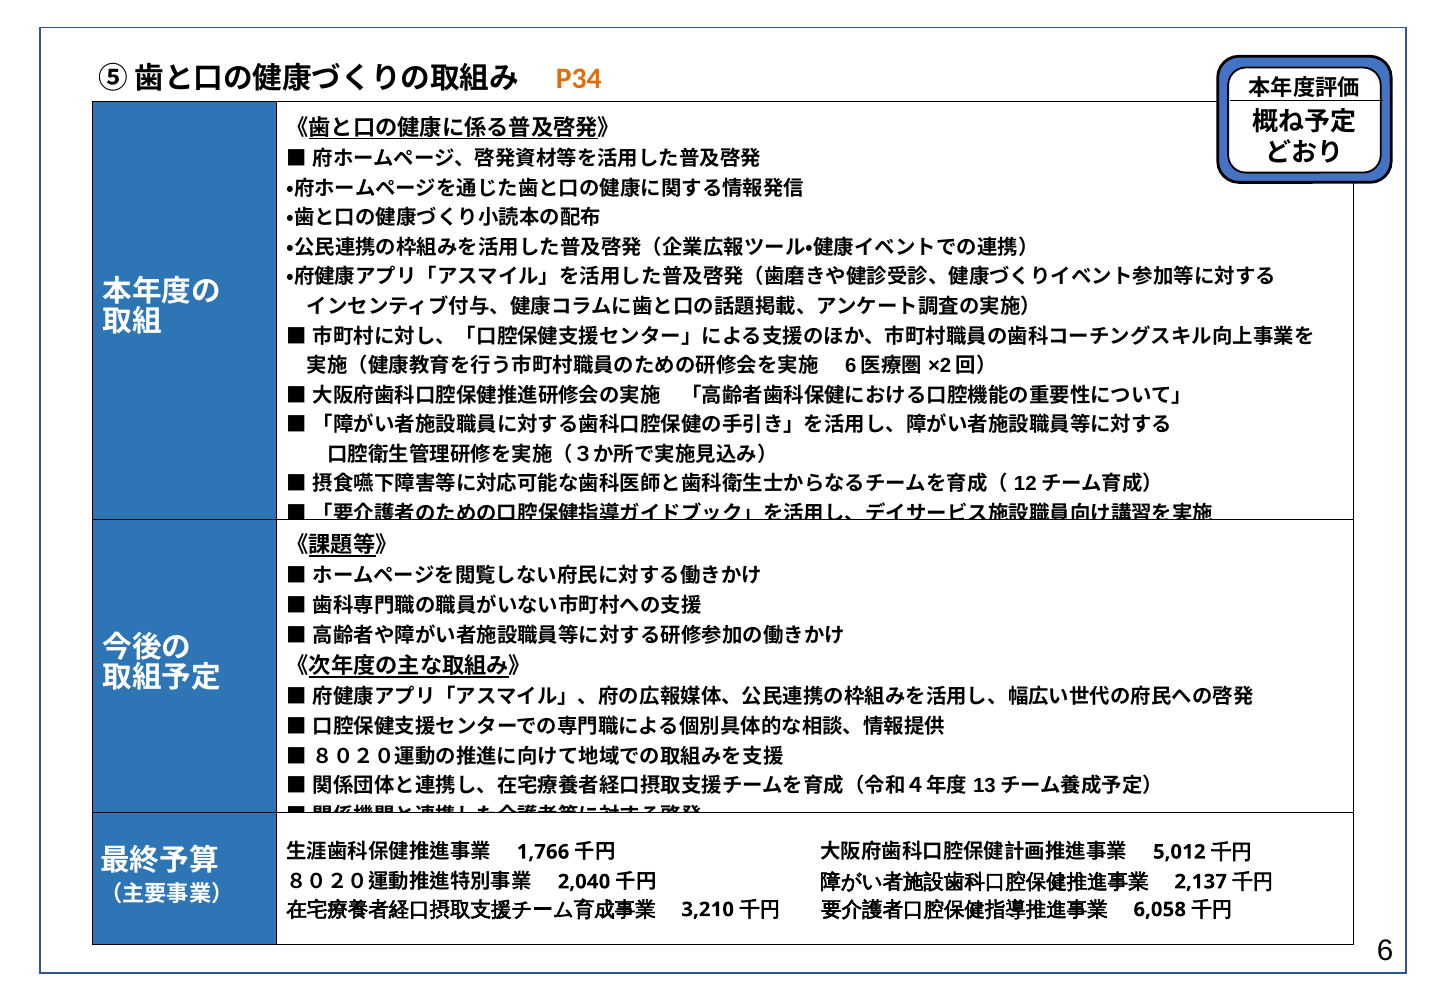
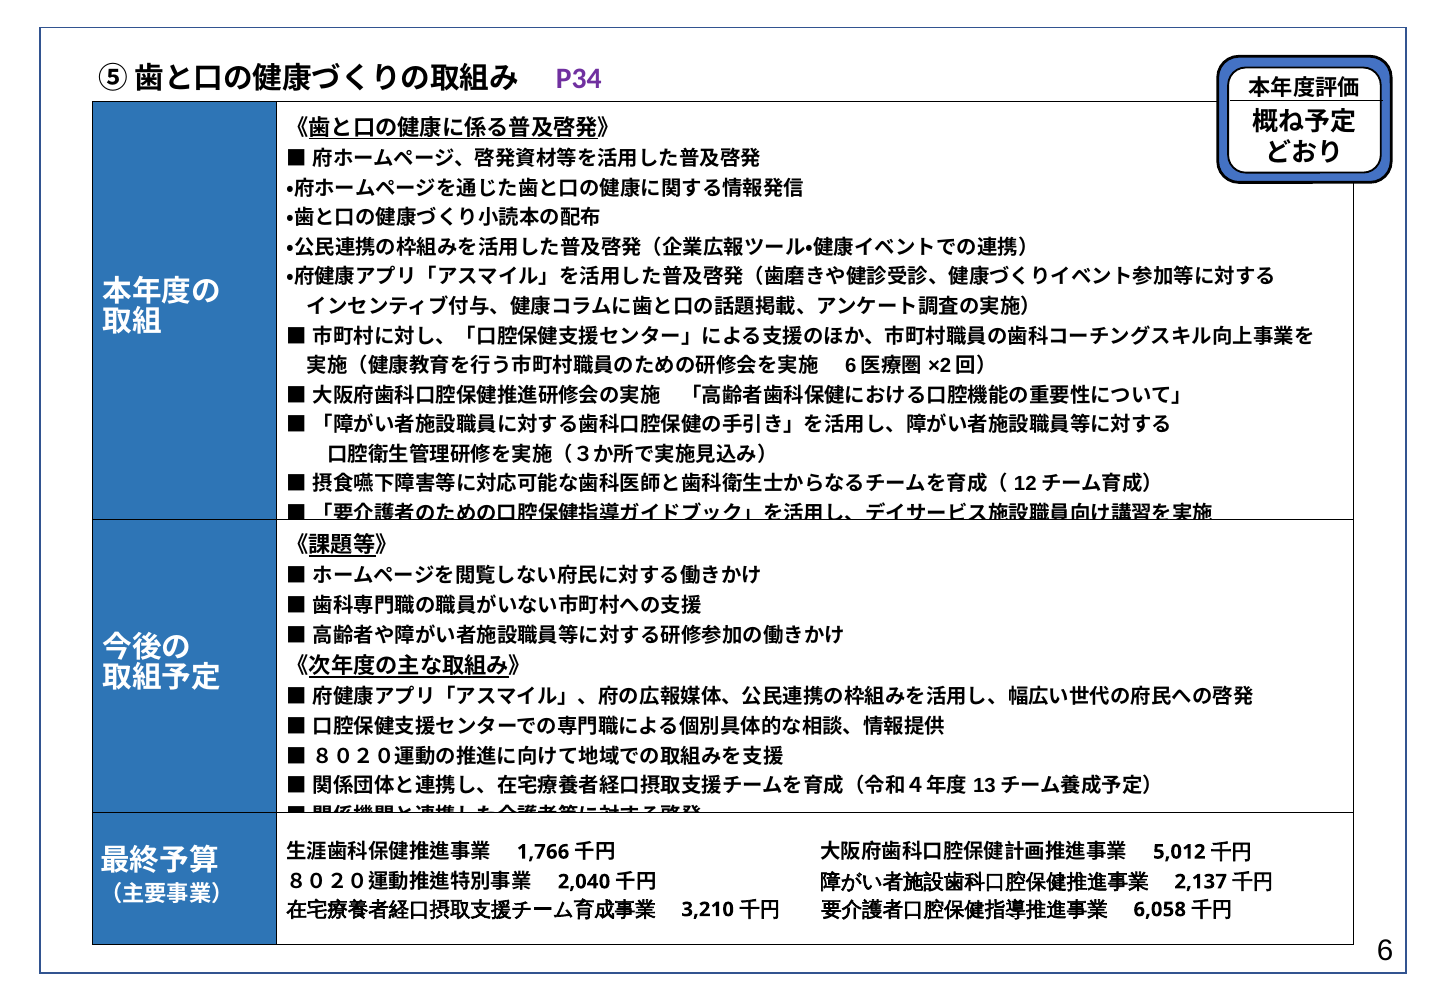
P34 colour: orange -> purple
